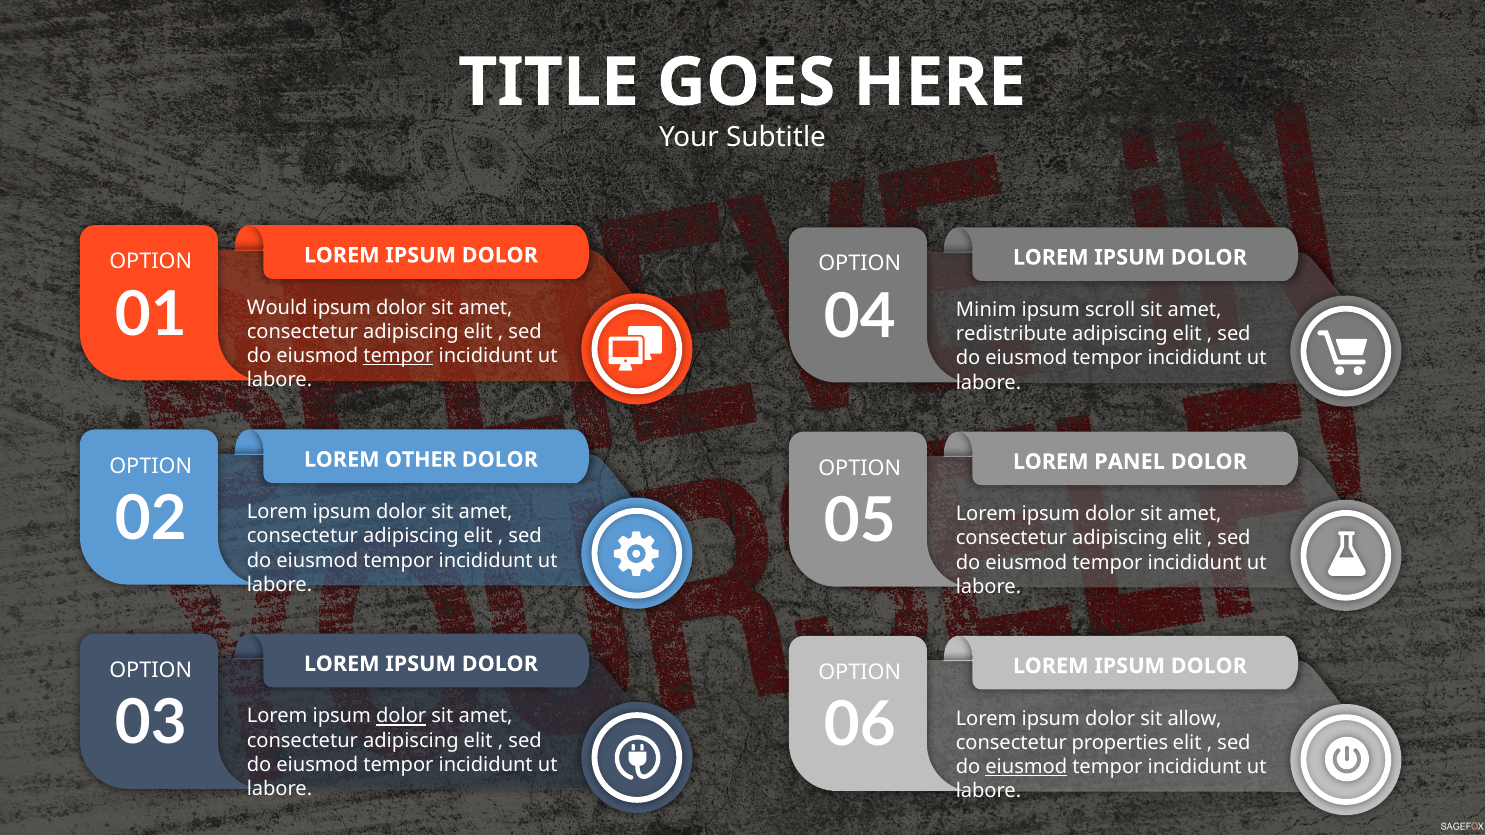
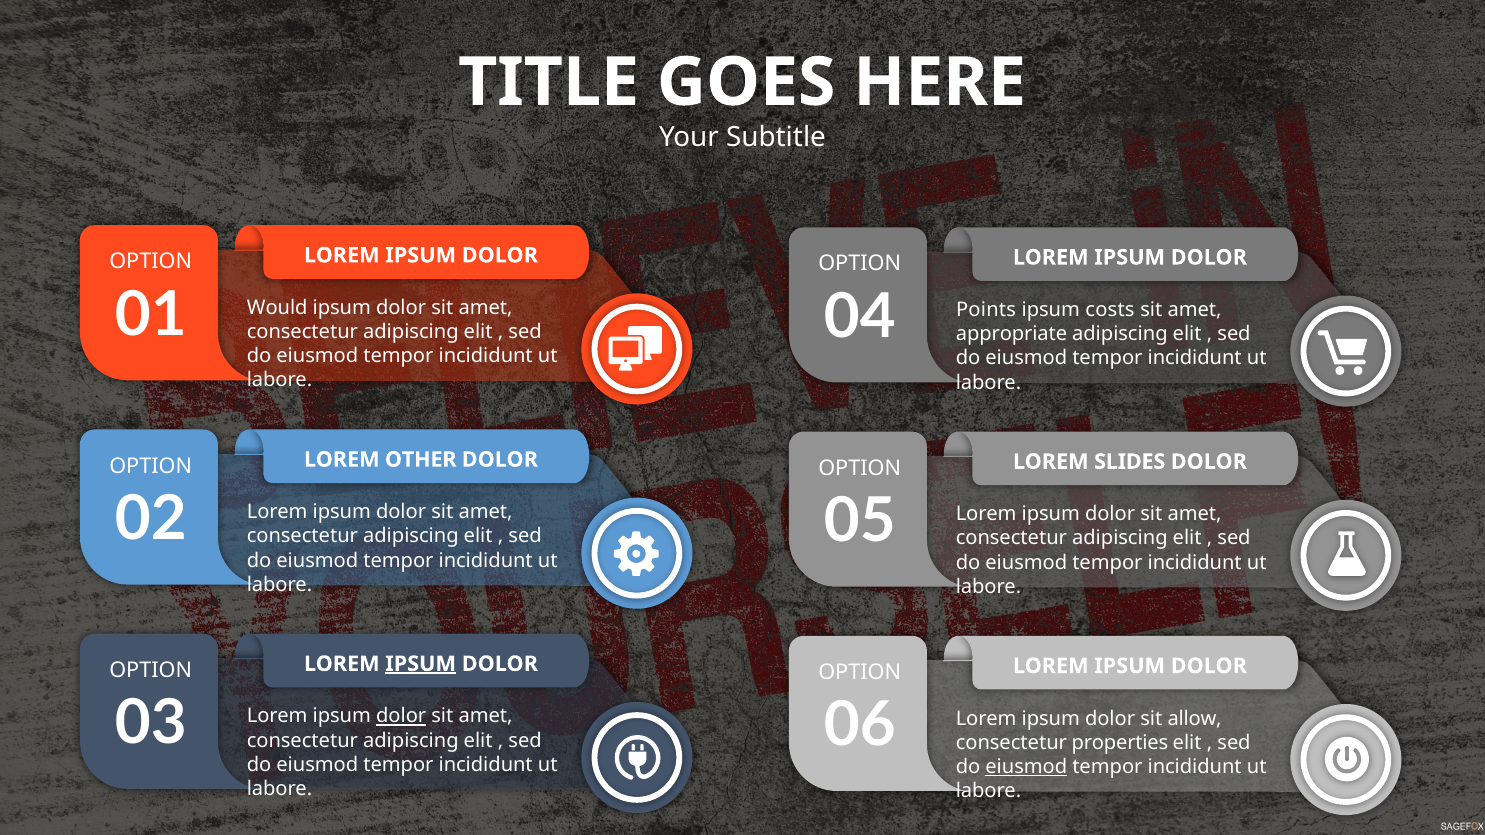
Minim: Minim -> Points
scroll: scroll -> costs
redistribute: redistribute -> appropriate
tempor at (398, 356) underline: present -> none
PANEL: PANEL -> SLIDES
IPSUM at (421, 664) underline: none -> present
